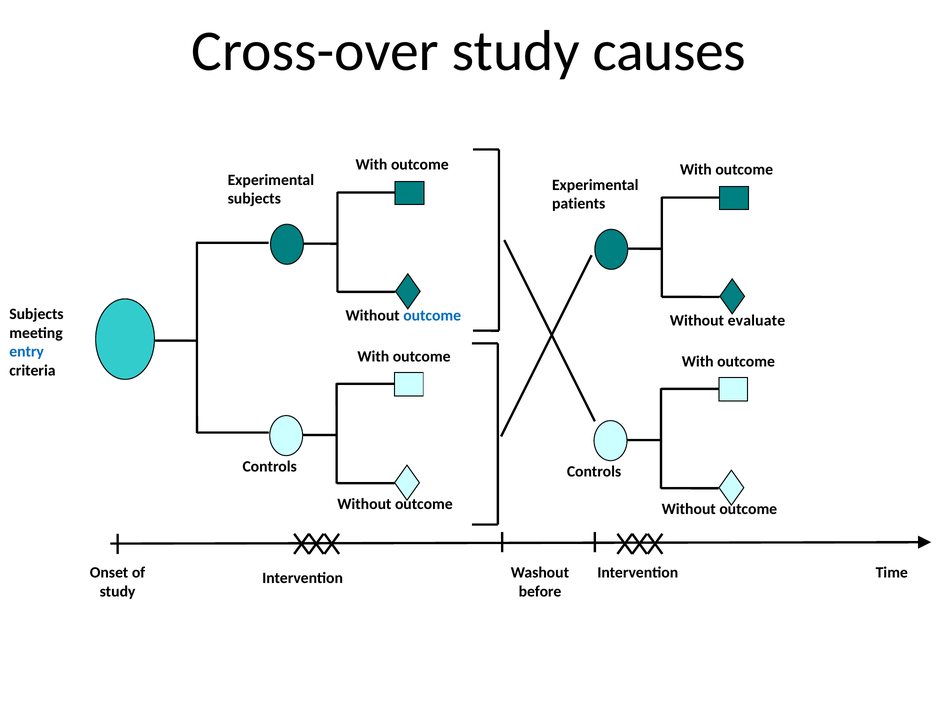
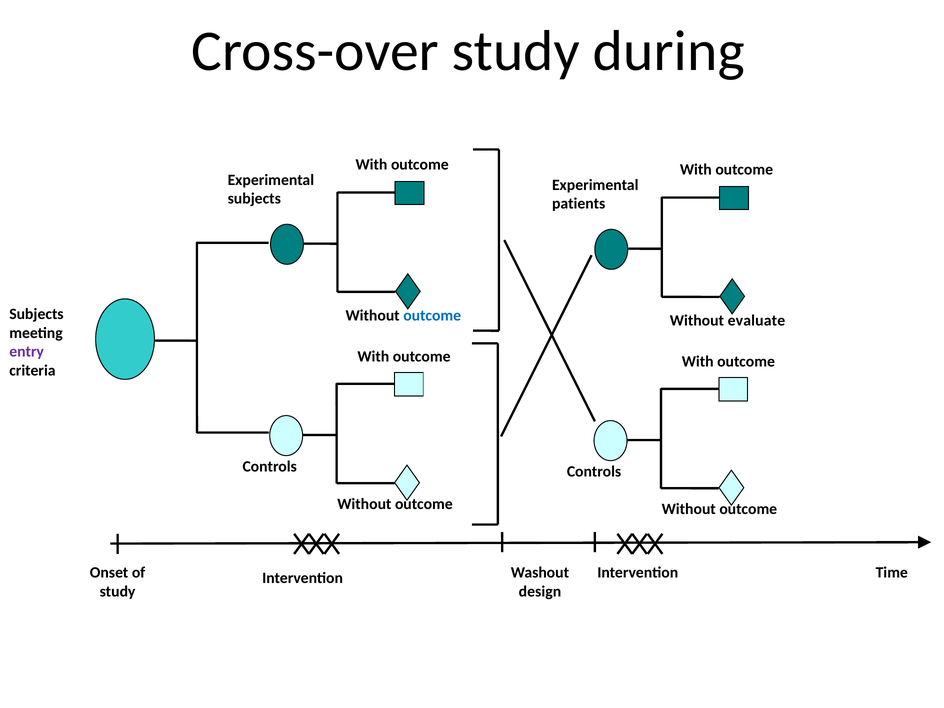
causes: causes -> during
entry colour: blue -> purple
before: before -> design
